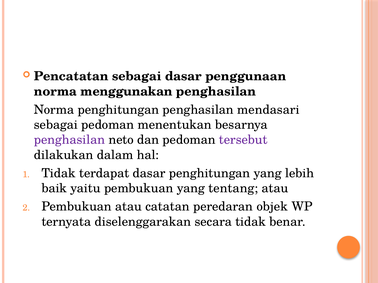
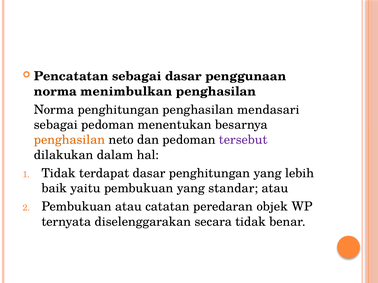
menggunakan: menggunakan -> menimbulkan
penghasilan at (70, 140) colour: purple -> orange
tentang: tentang -> standar
